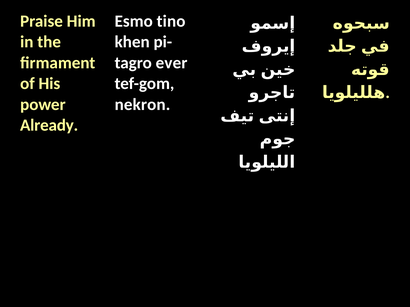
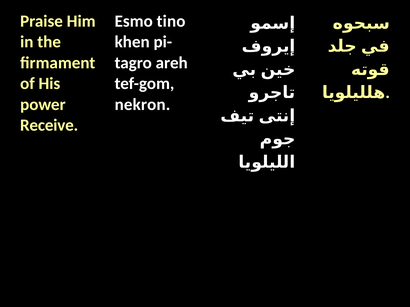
ever: ever -> areh
Already: Already -> Receive
